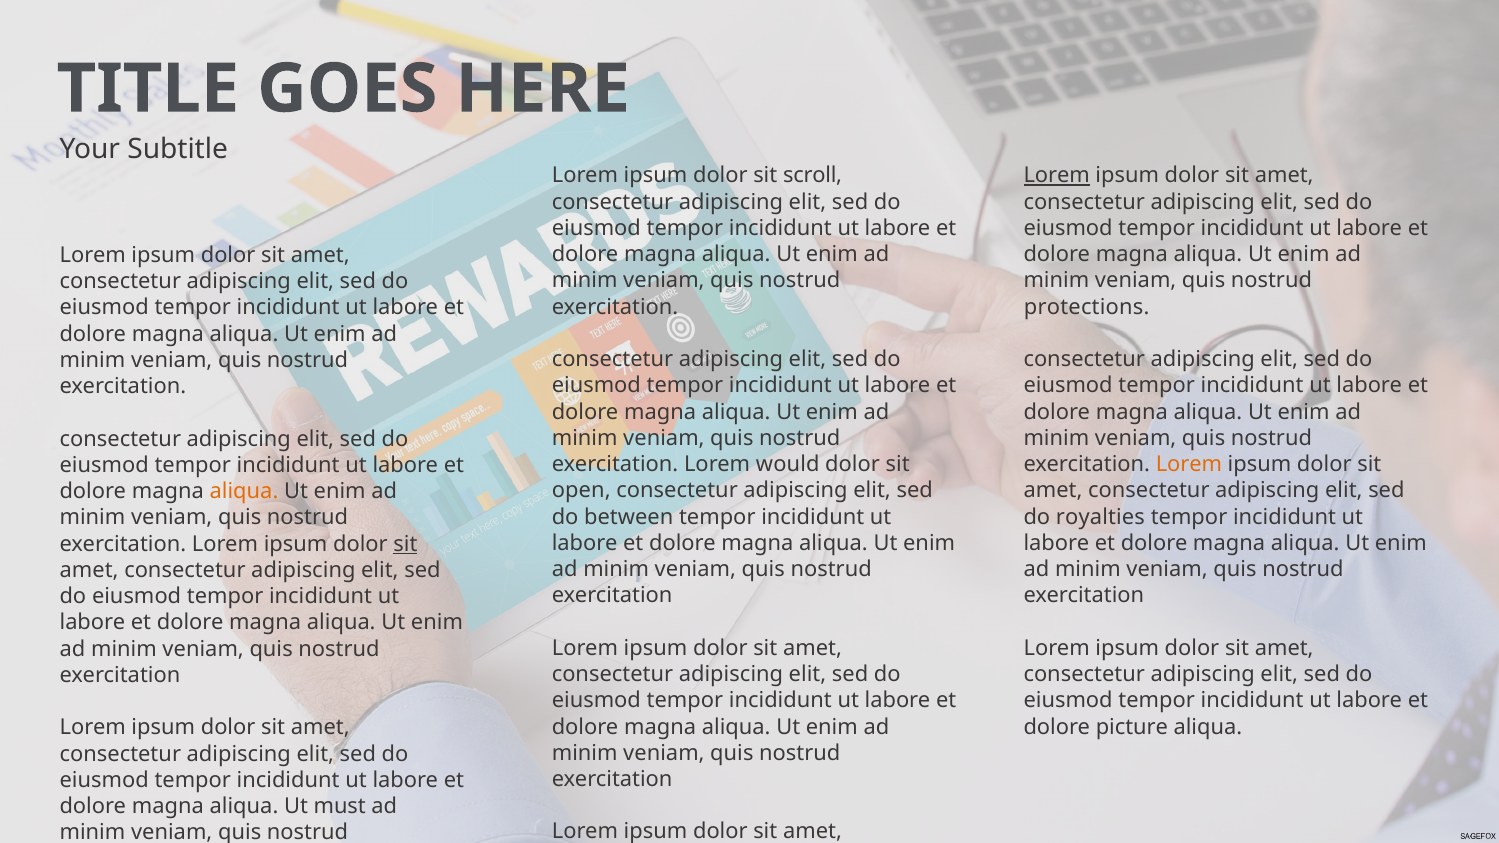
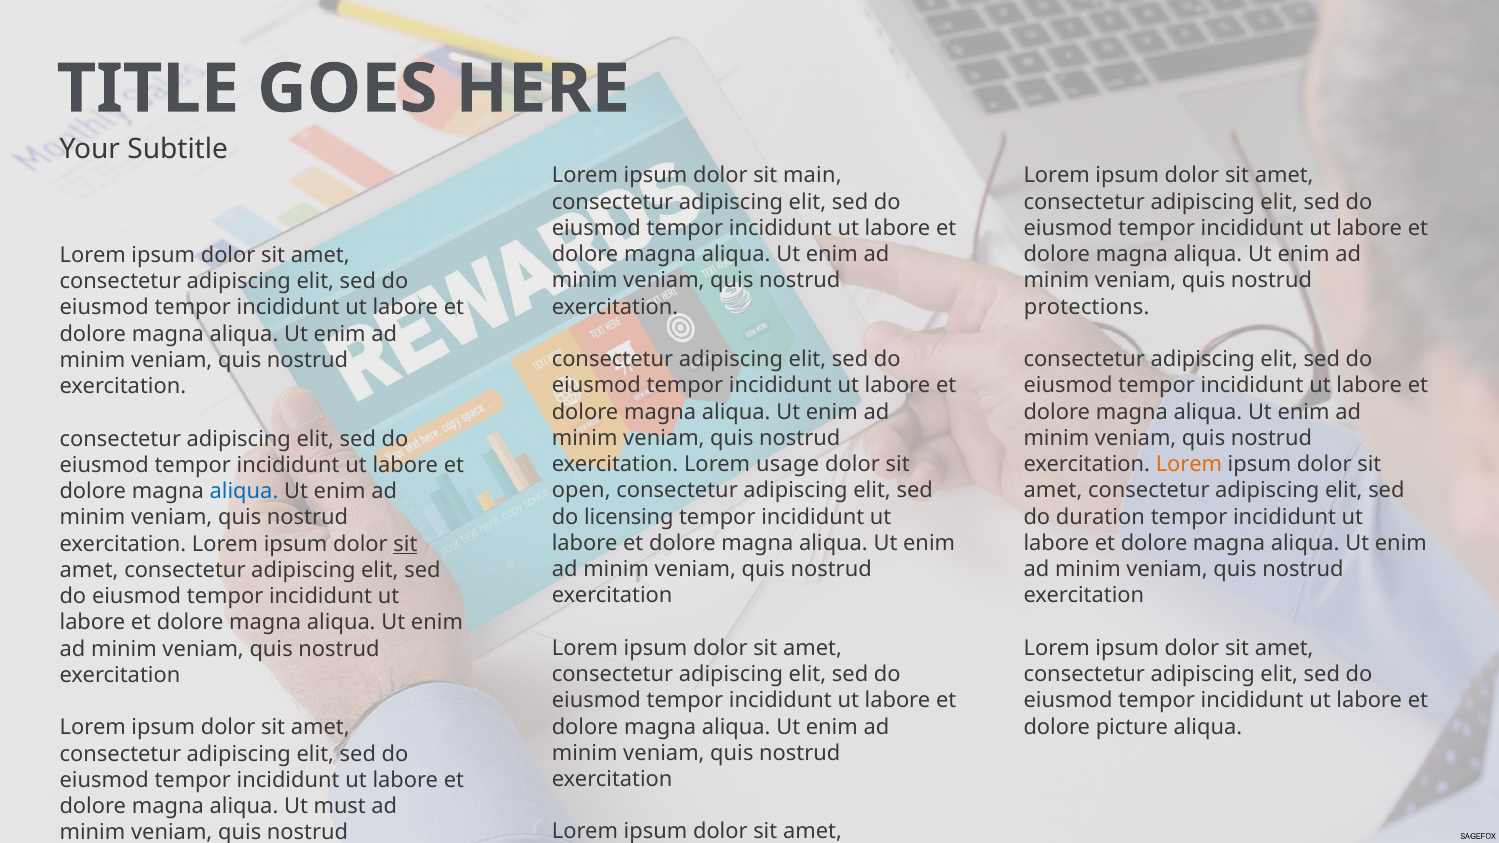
scroll: scroll -> main
Lorem at (1057, 176) underline: present -> none
would: would -> usage
aliqua at (244, 491) colour: orange -> blue
between: between -> licensing
royalties: royalties -> duration
